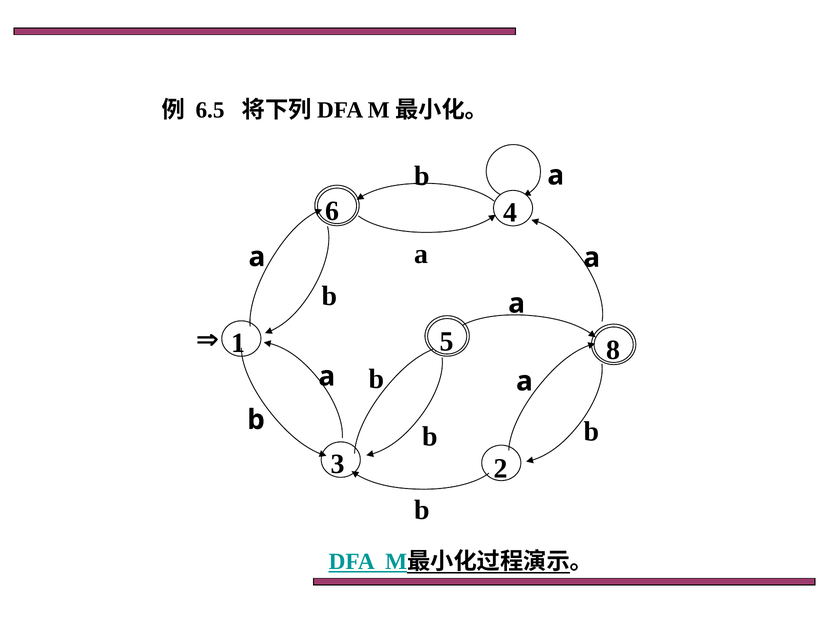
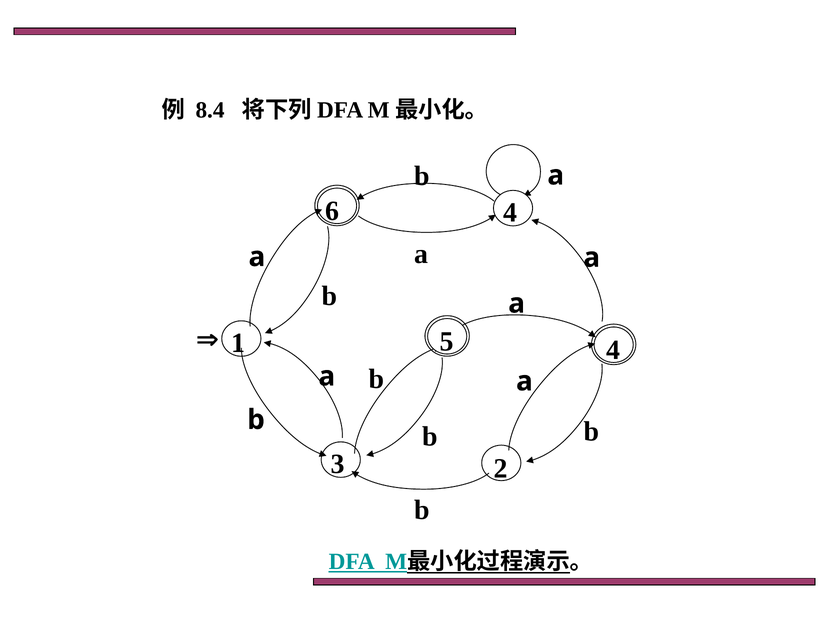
6.5: 6.5 -> 8.4
1 8: 8 -> 4
